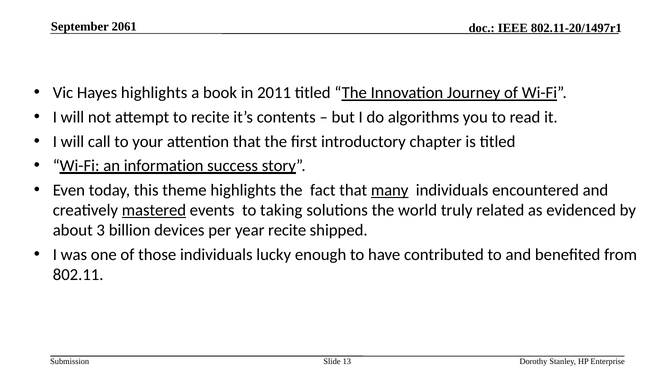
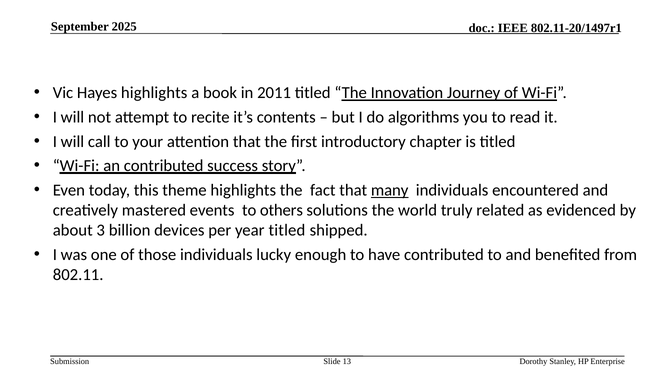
2061: 2061 -> 2025
an information: information -> contributed
mastered underline: present -> none
taking: taking -> others
year recite: recite -> titled
